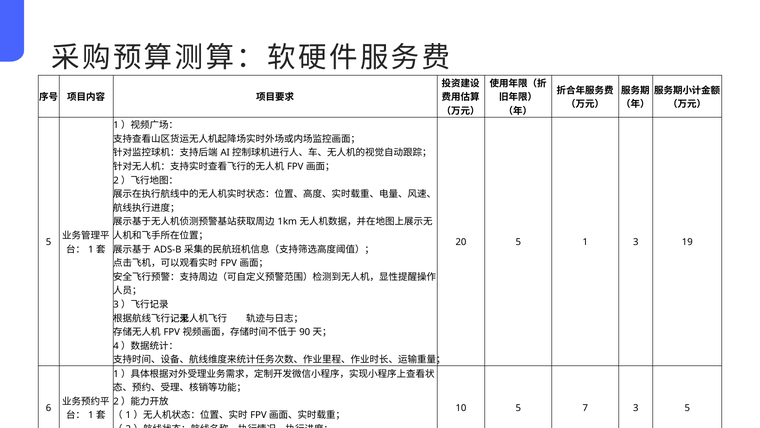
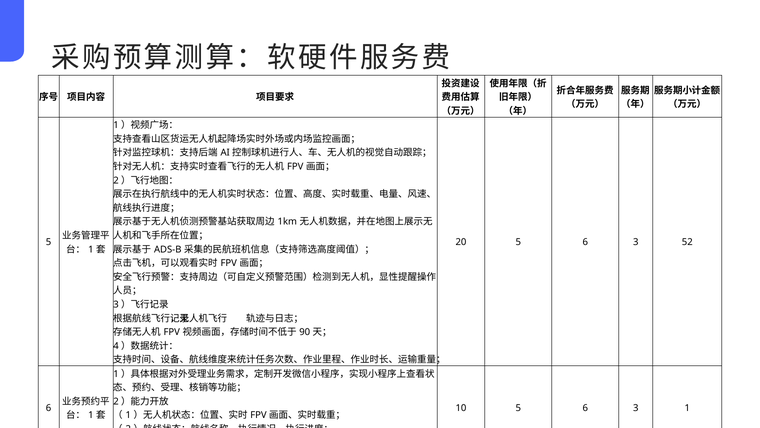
20 5 1: 1 -> 6
19: 19 -> 52
10 5 7: 7 -> 6
3 5: 5 -> 1
